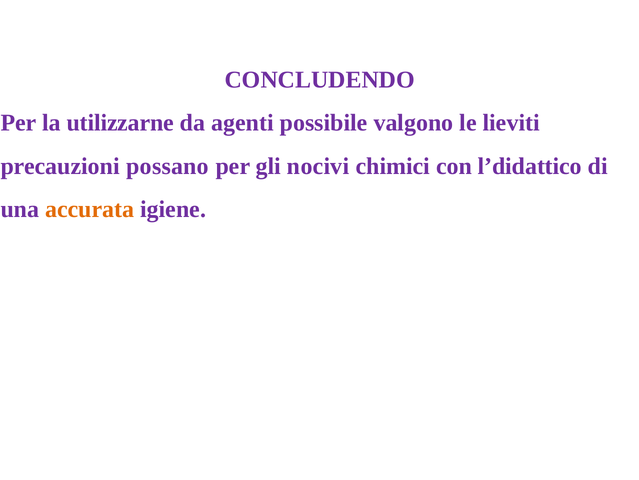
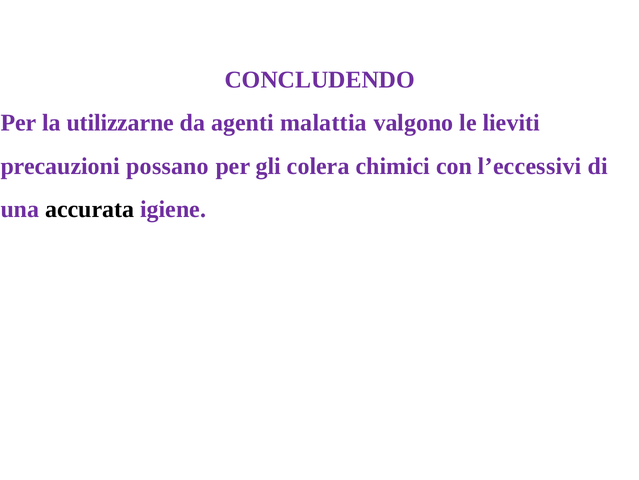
possibile: possibile -> malattia
nocivi: nocivi -> colera
l’didattico: l’didattico -> l’eccessivi
accurata colour: orange -> black
